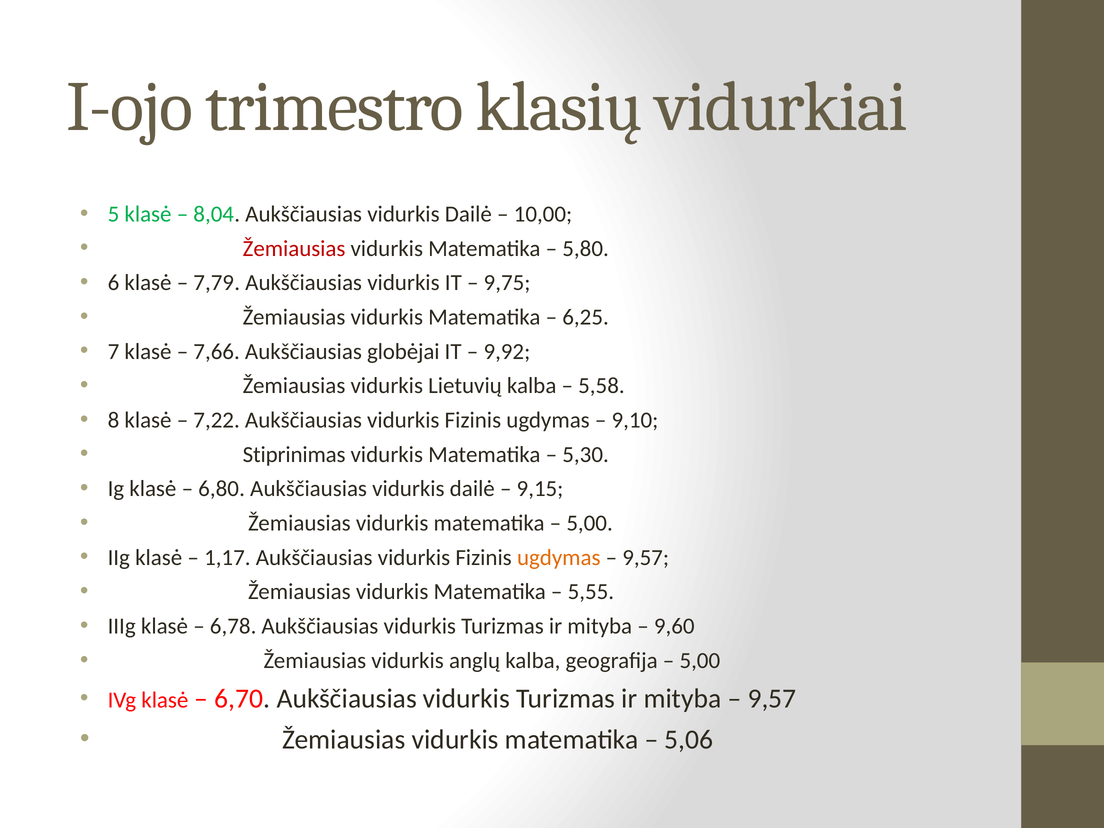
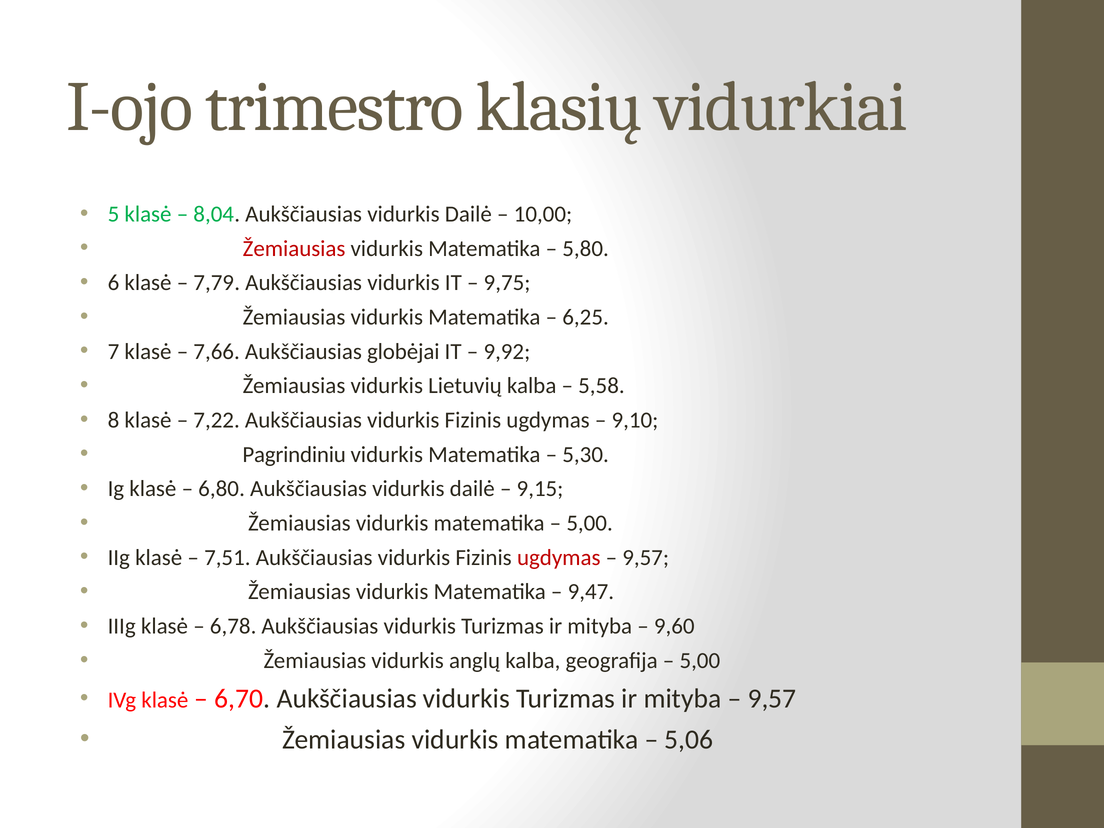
Stiprinimas: Stiprinimas -> Pagrindiniu
1,17: 1,17 -> 7,51
ugdymas at (559, 557) colour: orange -> red
5,55: 5,55 -> 9,47
